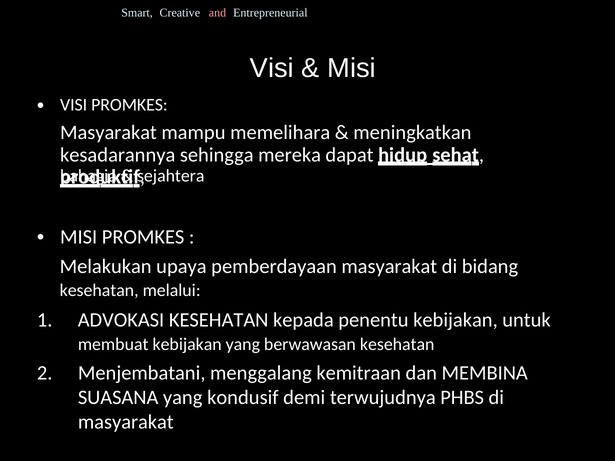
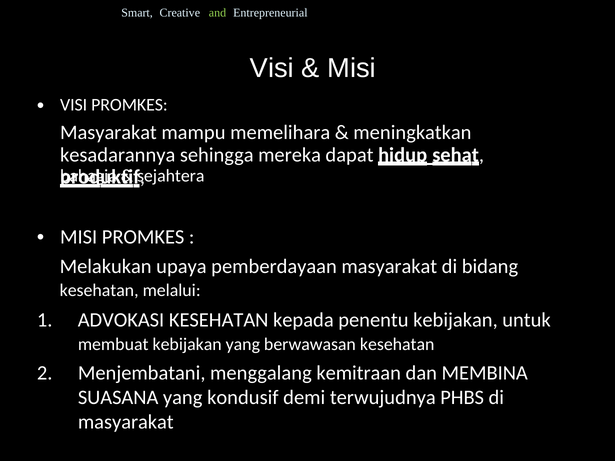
and colour: pink -> light green
